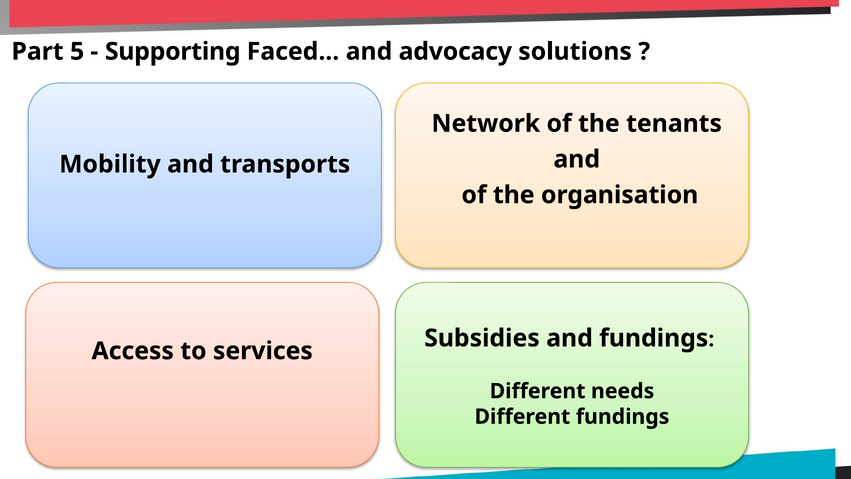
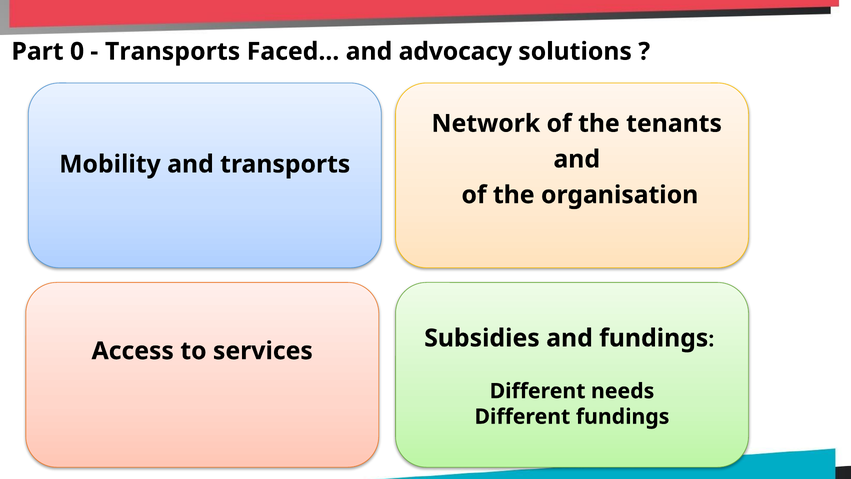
5: 5 -> 0
Supporting at (173, 51): Supporting -> Transports
